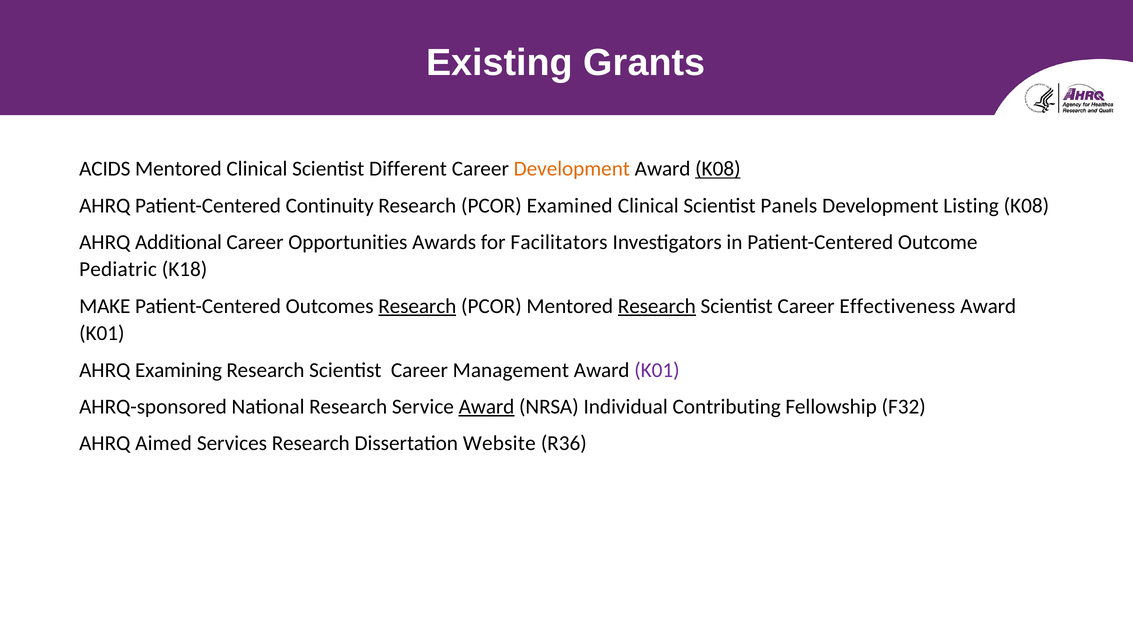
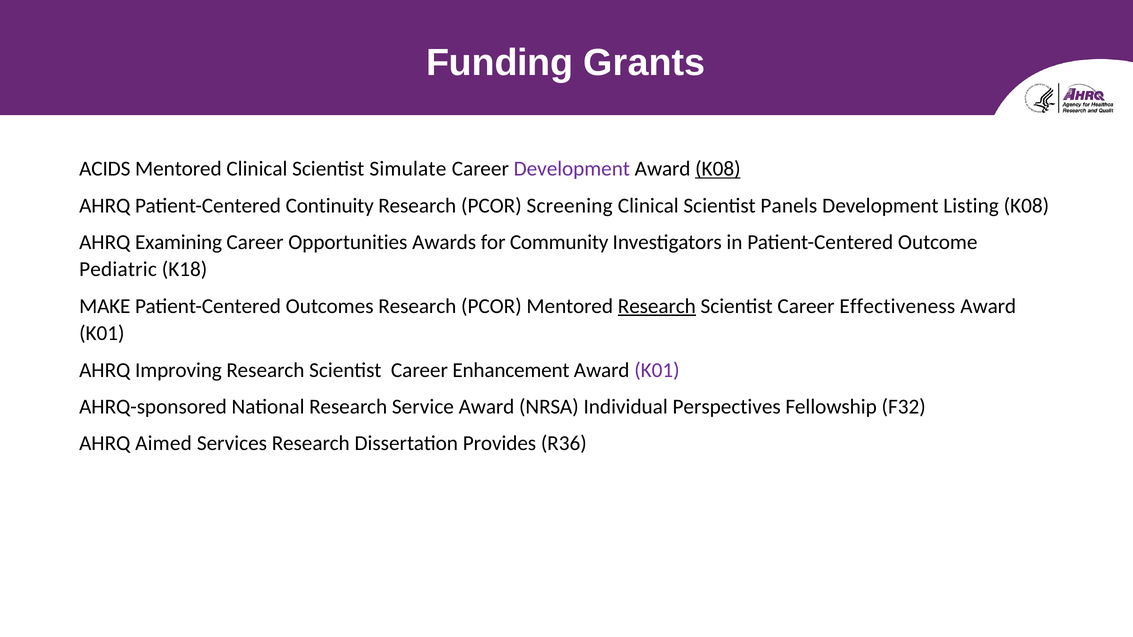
Existing: Existing -> Funding
Different: Different -> Simulate
Development at (572, 169) colour: orange -> purple
Examined: Examined -> Screening
Additional: Additional -> Examining
Facilitators: Facilitators -> Community
Research at (417, 306) underline: present -> none
Examining: Examining -> Improving
Management: Management -> Enhancement
Award at (487, 407) underline: present -> none
Contributing: Contributing -> Perspectives
Website: Website -> Provides
